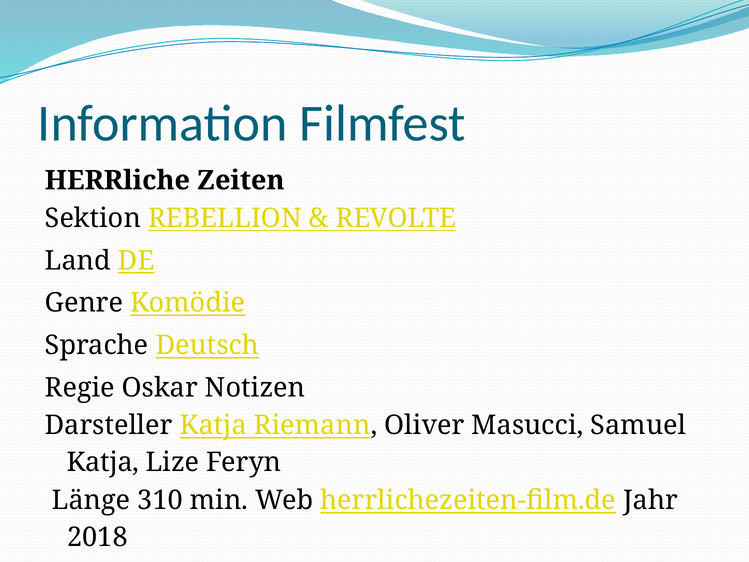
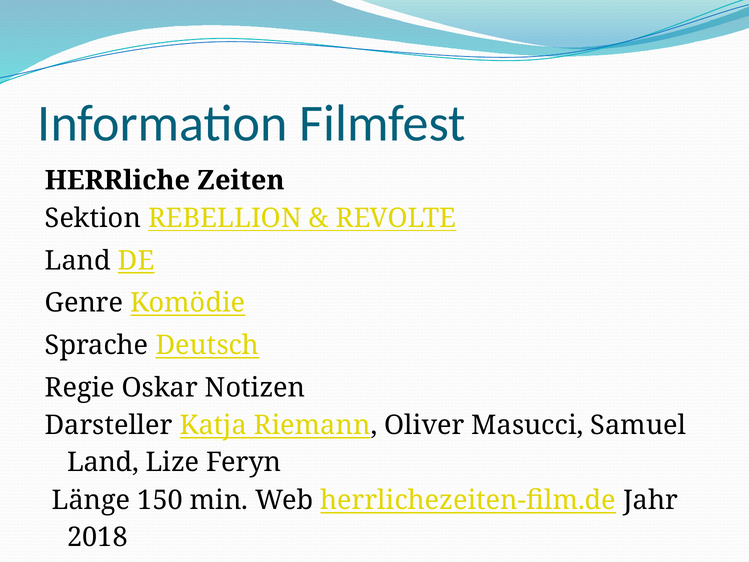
Katja at (103, 462): Katja -> Land
310: 310 -> 150
